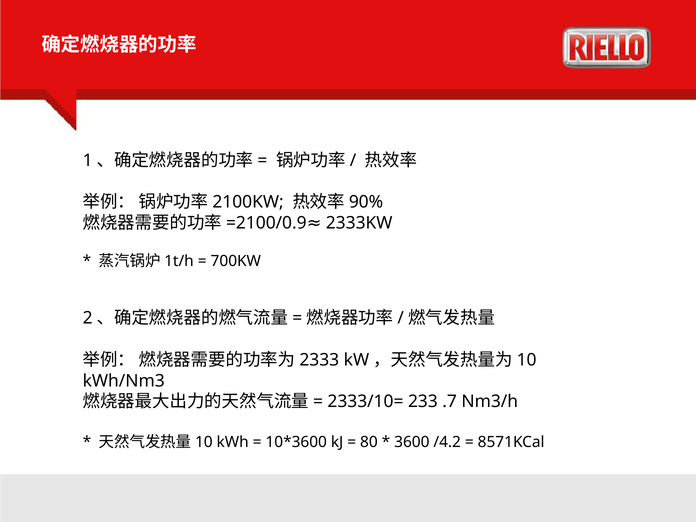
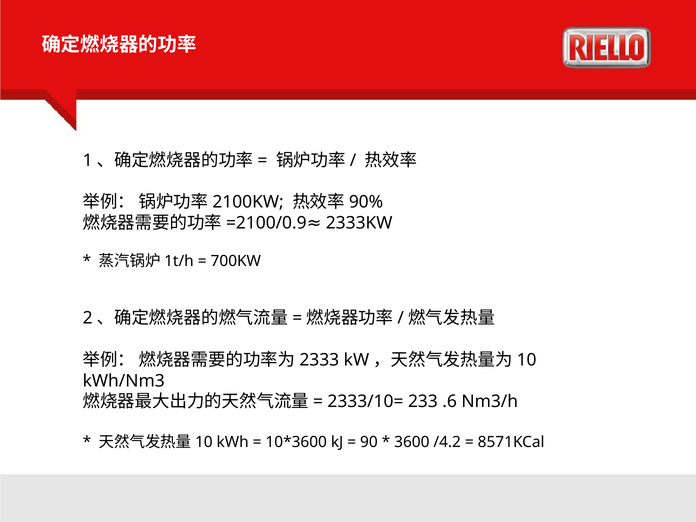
.7: .7 -> .6
80: 80 -> 90
